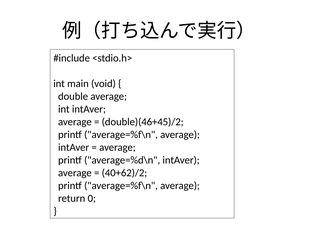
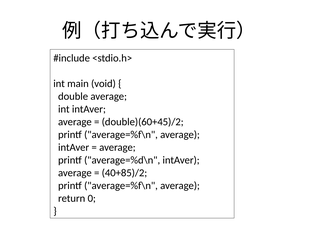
double)(46+45)/2: double)(46+45)/2 -> double)(60+45)/2
40+62)/2: 40+62)/2 -> 40+85)/2
